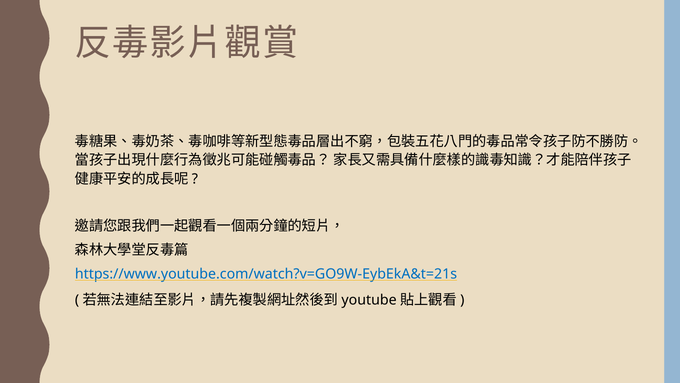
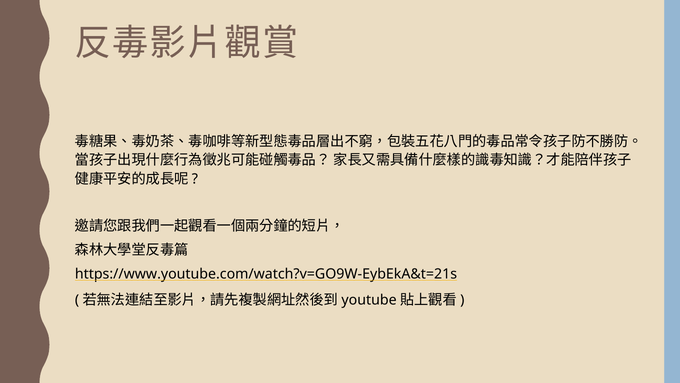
https://www.youtube.com/watch?v=GO9W-EybEkA&t=21s colour: blue -> black
